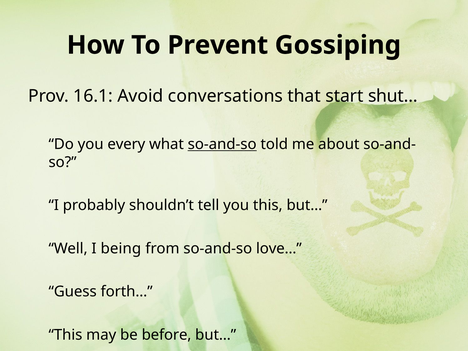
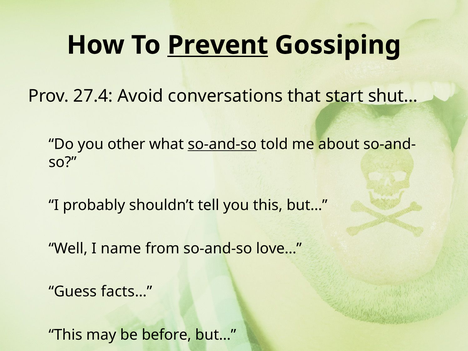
Prevent underline: none -> present
16.1: 16.1 -> 27.4
every: every -> other
being: being -> name
forth…: forth… -> facts…
